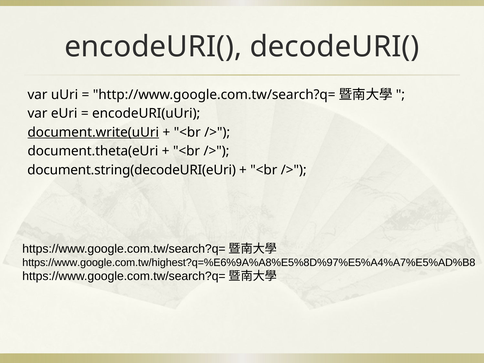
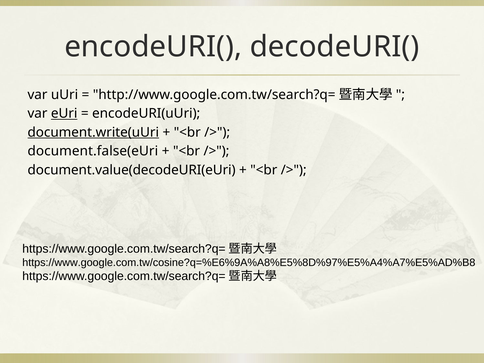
eUri underline: none -> present
document.theta(eUri: document.theta(eUri -> document.false(eUri
document.string(decodeURI(eUri: document.string(decodeURI(eUri -> document.value(decodeURI(eUri
https://www.google.com.tw/highest?q=%E6%9A%A8%E5%8D%97%E5%A4%A7%E5%AD%B8: https://www.google.com.tw/highest?q=%E6%9A%A8%E5%8D%97%E5%A4%A7%E5%AD%B8 -> https://www.google.com.tw/cosine?q=%E6%9A%A8%E5%8D%97%E5%A4%A7%E5%AD%B8
